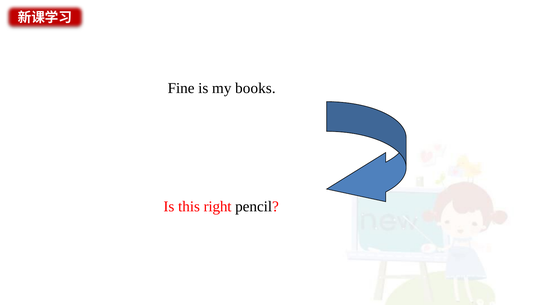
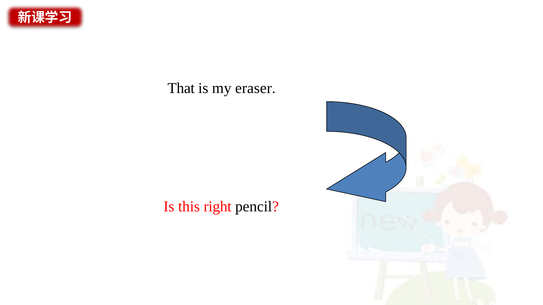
Fine: Fine -> That
books: books -> eraser
